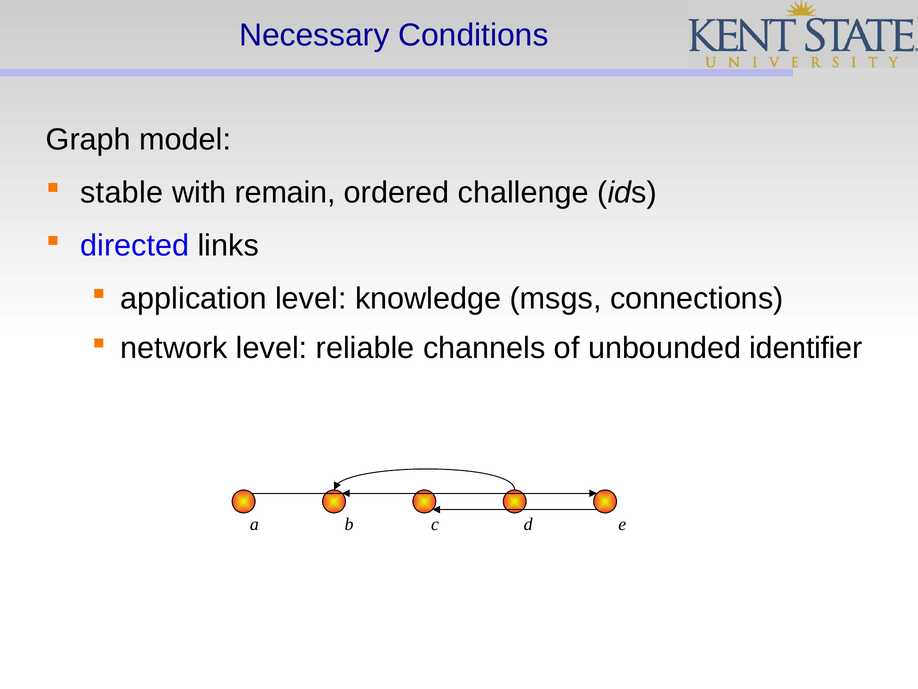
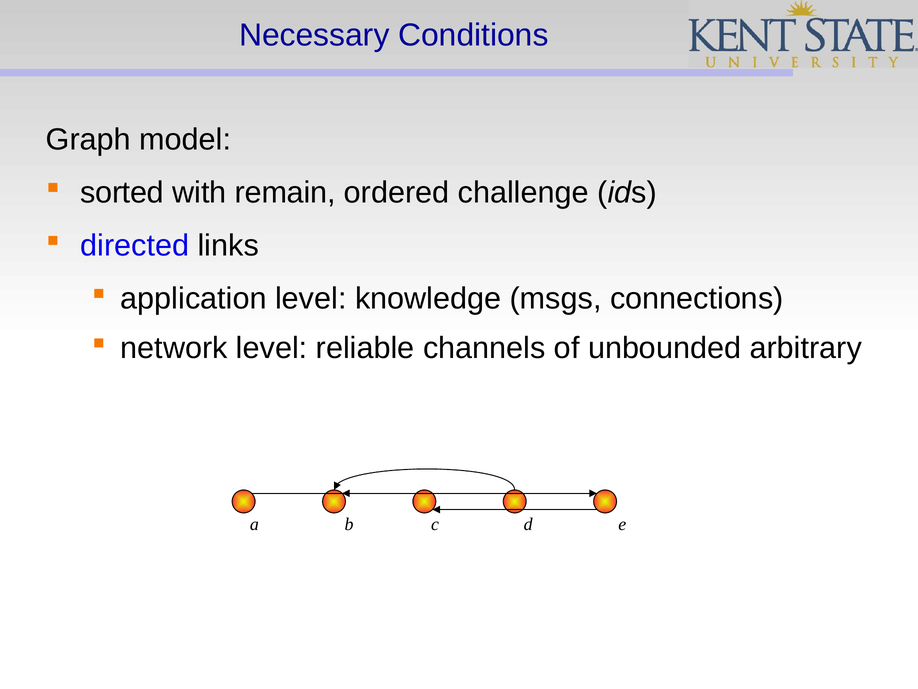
stable: stable -> sorted
identifier: identifier -> arbitrary
